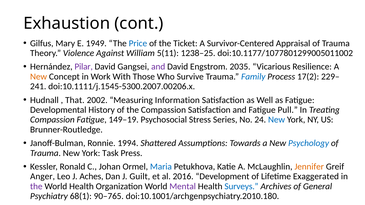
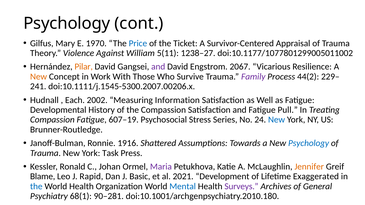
Exhaustion at (67, 23): Exhaustion -> Psychology
1949: 1949 -> 1970
1238–25: 1238–25 -> 1238–27
Pilar colour: purple -> orange
2035: 2035 -> 2067
Family colour: blue -> purple
17(2: 17(2 -> 44(2
That: That -> Each
149–19: 149–19 -> 607–19
1994: 1994 -> 1916
Maria colour: blue -> purple
Anger: Anger -> Blame
Aches: Aches -> Rapid
Guilt: Guilt -> Basic
2016: 2016 -> 2021
the at (36, 187) colour: purple -> blue
Mental colour: purple -> blue
Surveys colour: blue -> purple
90–765: 90–765 -> 90–281
